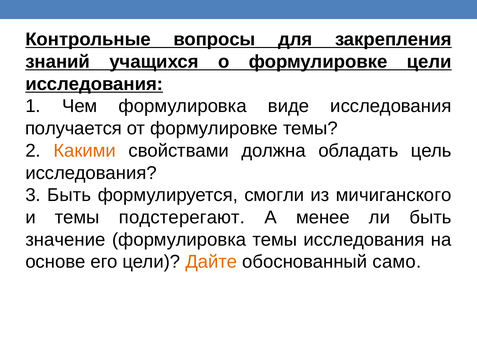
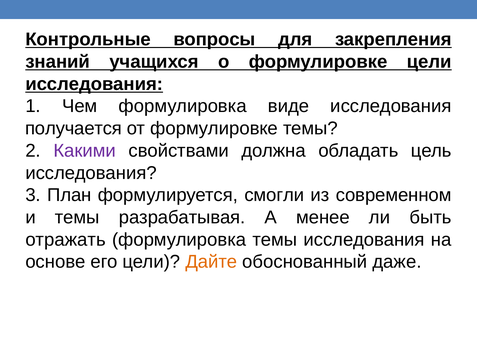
Какими colour: orange -> purple
3 Быть: Быть -> План
мичиганского: мичиганского -> современном
подстерегают: подстерегают -> разрабатывая
значение: значение -> отражать
само: само -> даже
